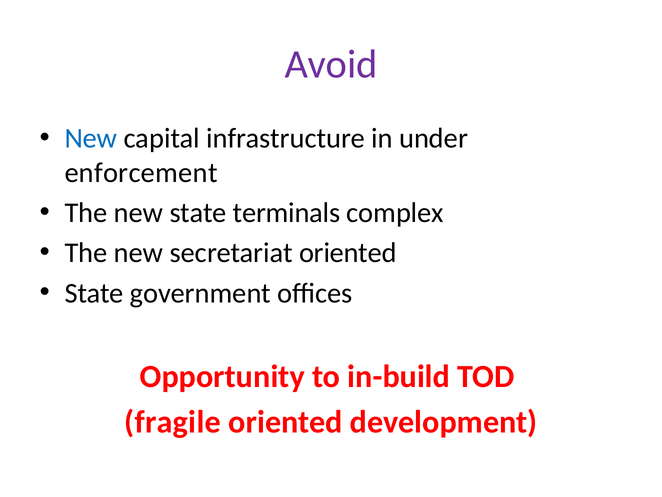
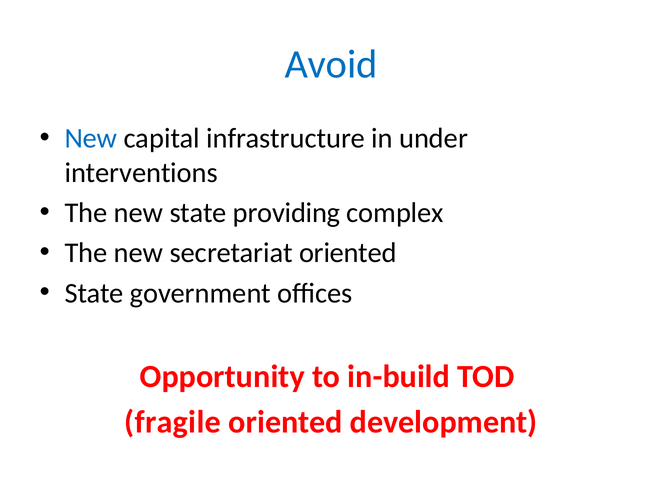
Avoid colour: purple -> blue
enforcement: enforcement -> interventions
terminals: terminals -> providing
